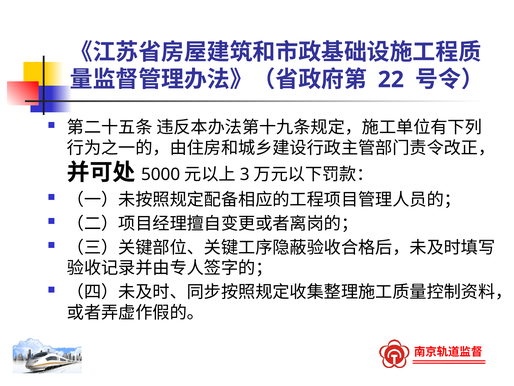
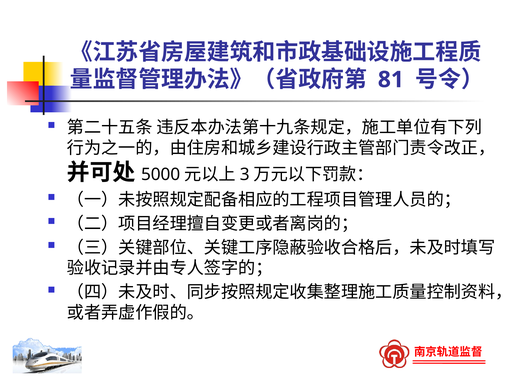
22: 22 -> 81
